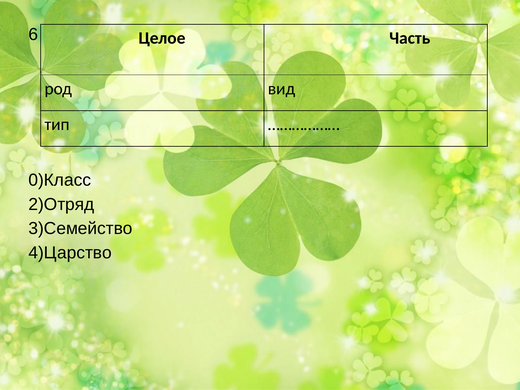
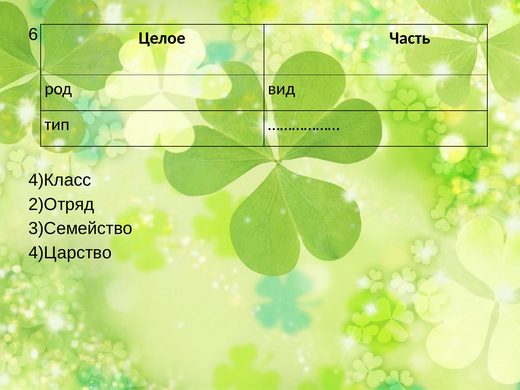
0)Класс: 0)Класс -> 4)Класс
